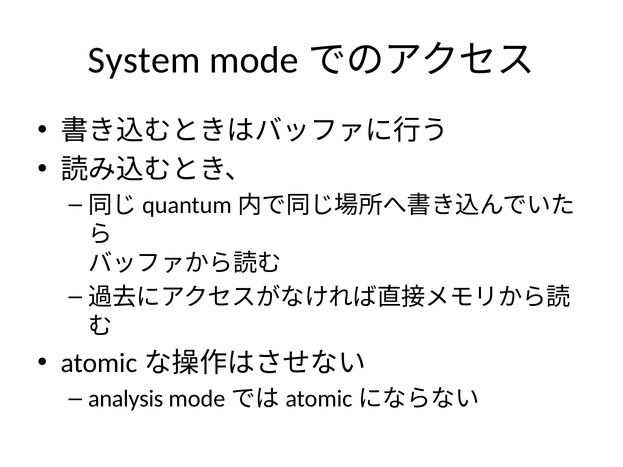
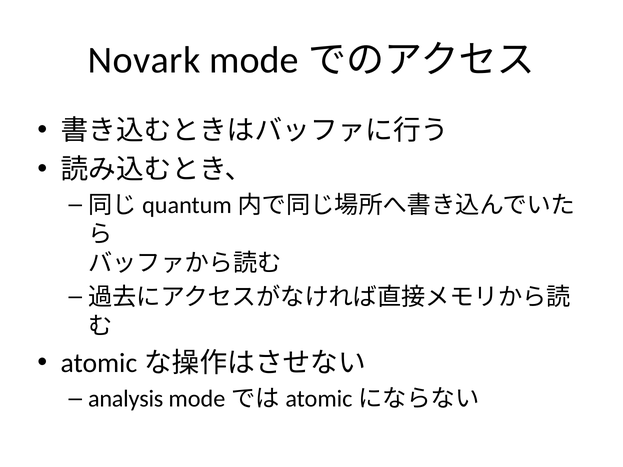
System: System -> Novark
